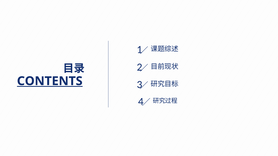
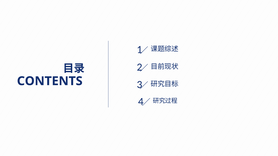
CONTENTS underline: present -> none
